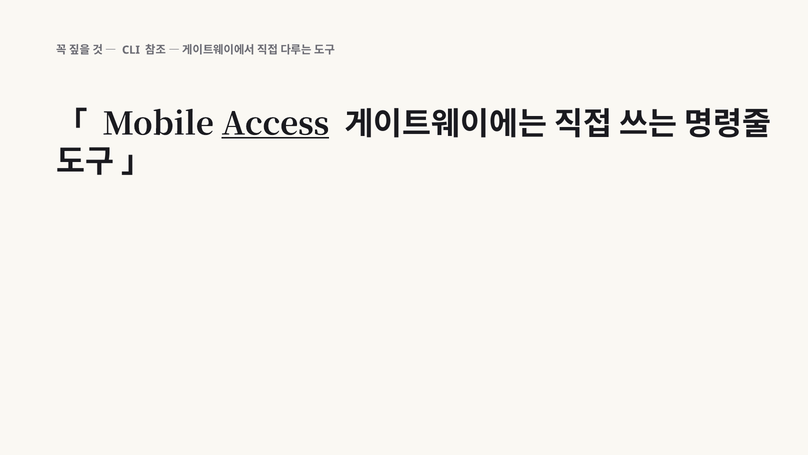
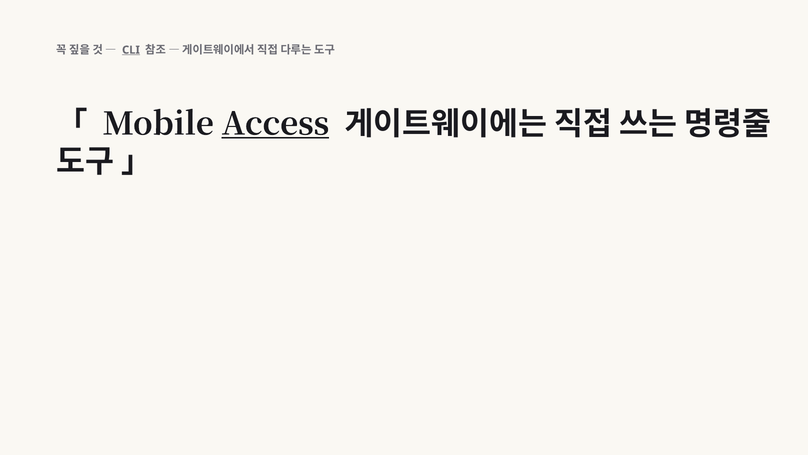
CLI underline: none -> present
